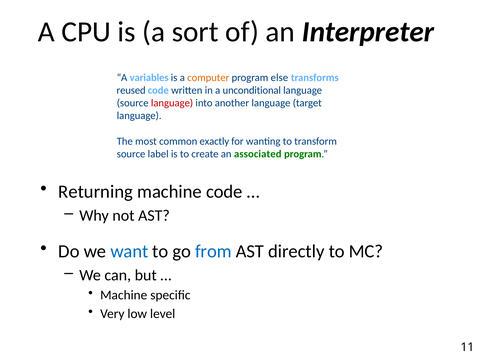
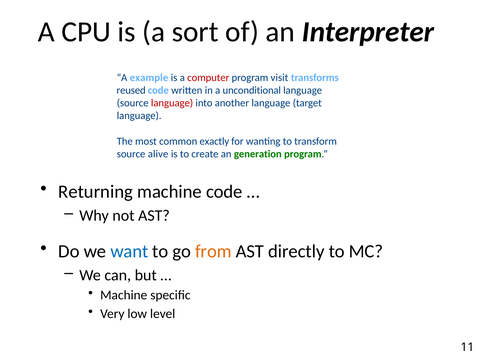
variables: variables -> example
computer colour: orange -> red
else: else -> visit
label: label -> alive
associated: associated -> generation
from colour: blue -> orange
